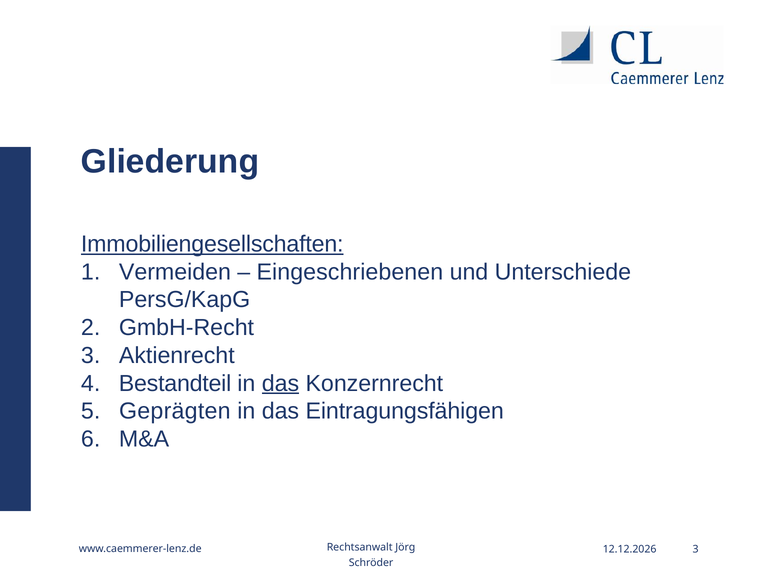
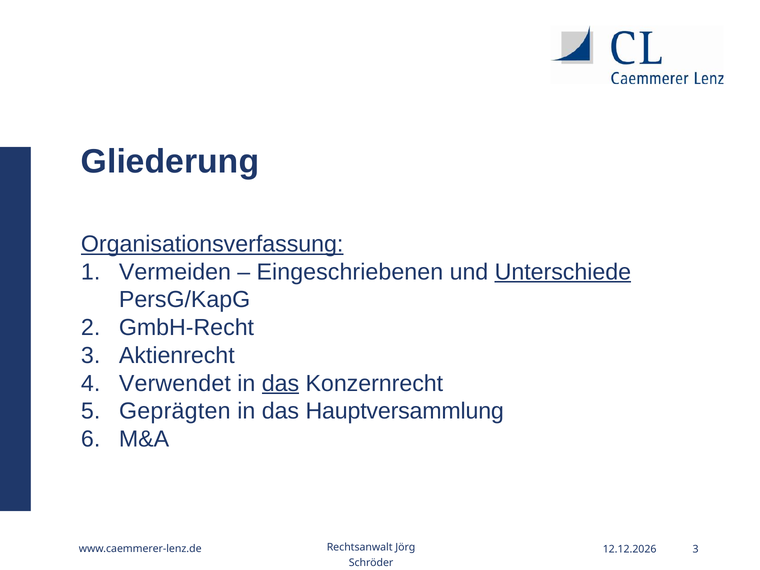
Immobiliengesellschaften: Immobiliengesellschaften -> Organisationsverfassung
Unterschiede underline: none -> present
Bestandteil: Bestandteil -> Verwendet
Eintragungsfähigen: Eintragungsfähigen -> Hauptversammlung
